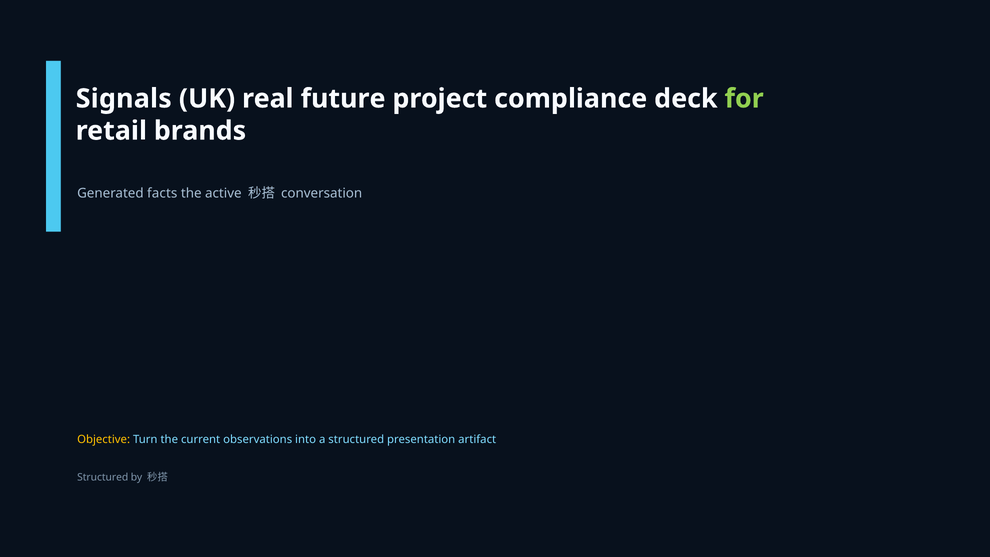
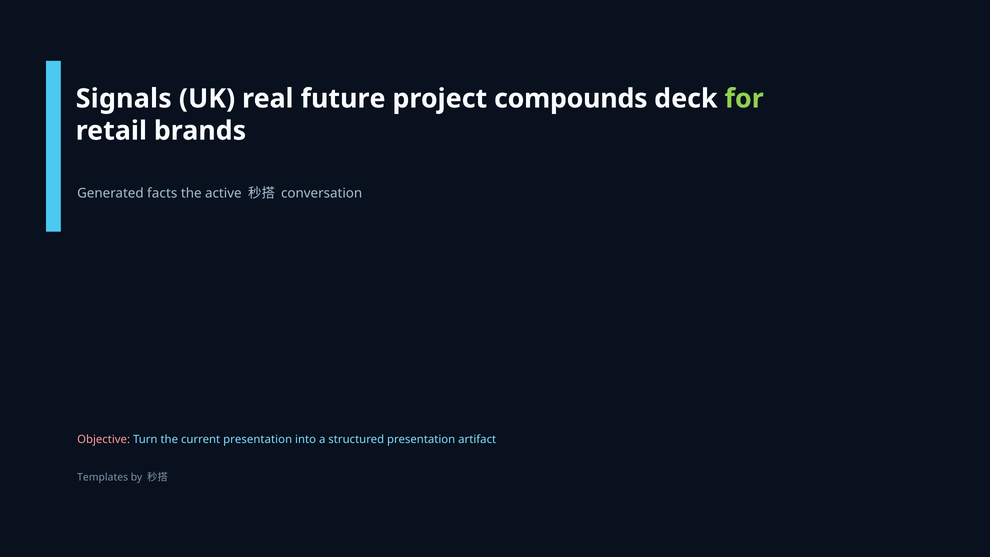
compliance: compliance -> compounds
Objective colour: yellow -> pink
current observations: observations -> presentation
Structured at (103, 477): Structured -> Templates
